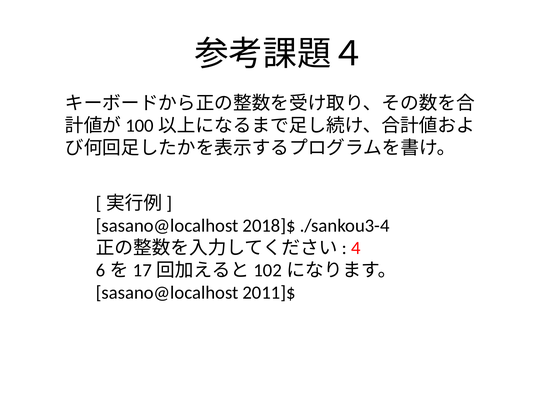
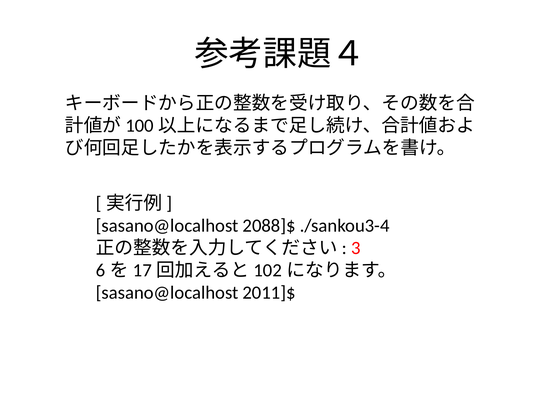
2018]$: 2018]$ -> 2088]$
4: 4 -> 3
